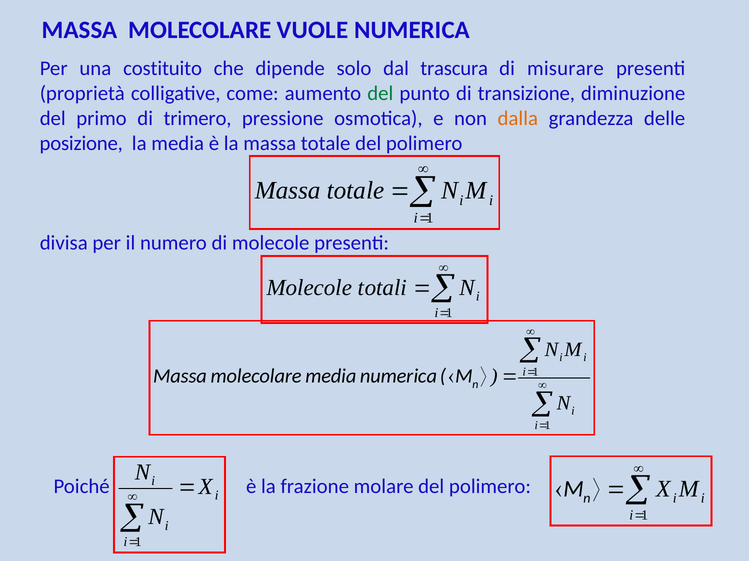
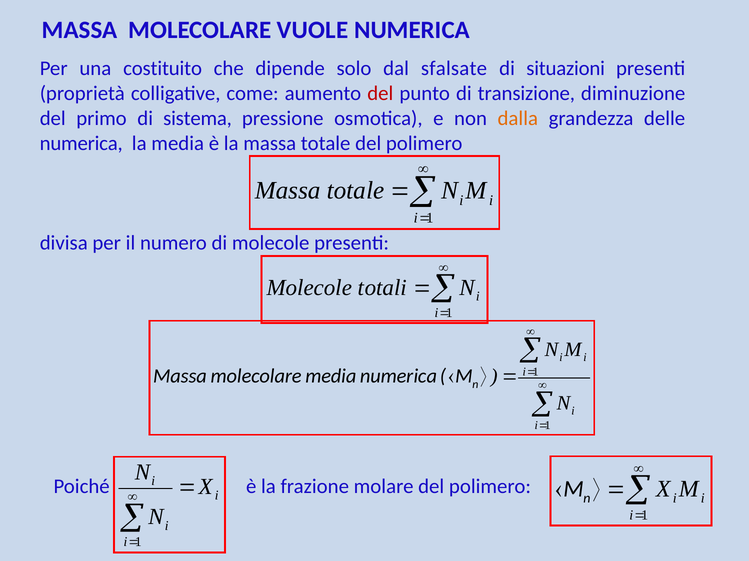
trascura: trascura -> sfalsate
misurare: misurare -> situazioni
del at (380, 93) colour: green -> red
trimero: trimero -> sistema
posizione at (81, 143): posizione -> numerica
